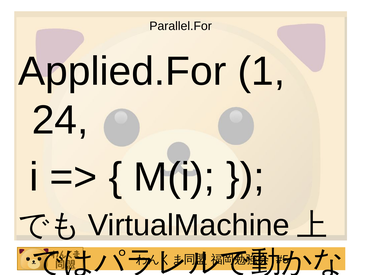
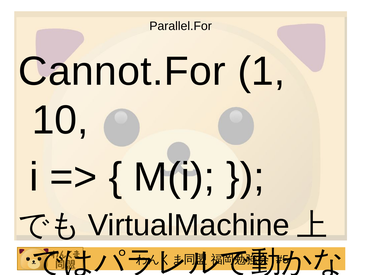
Applied.For: Applied.For -> Cannot.For
24: 24 -> 10
